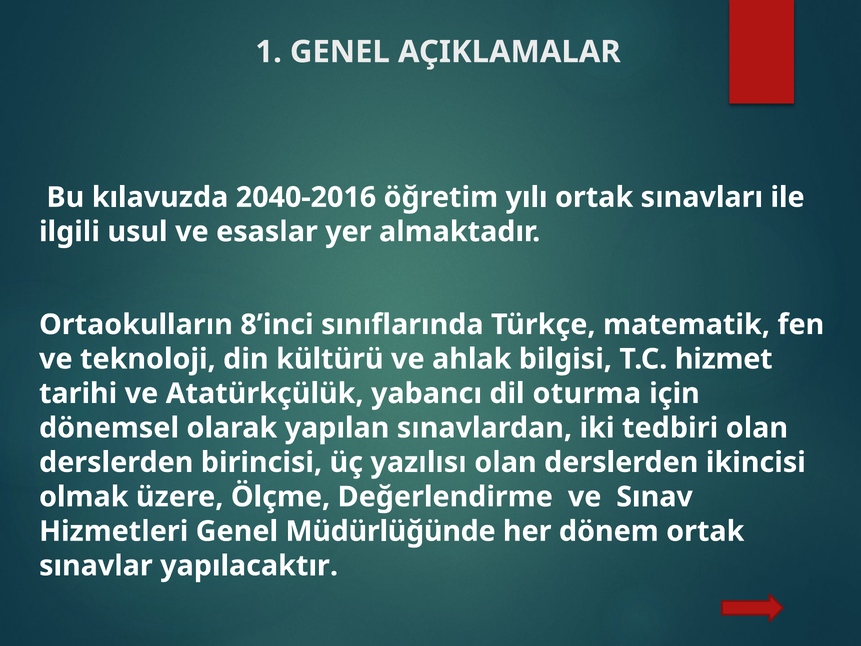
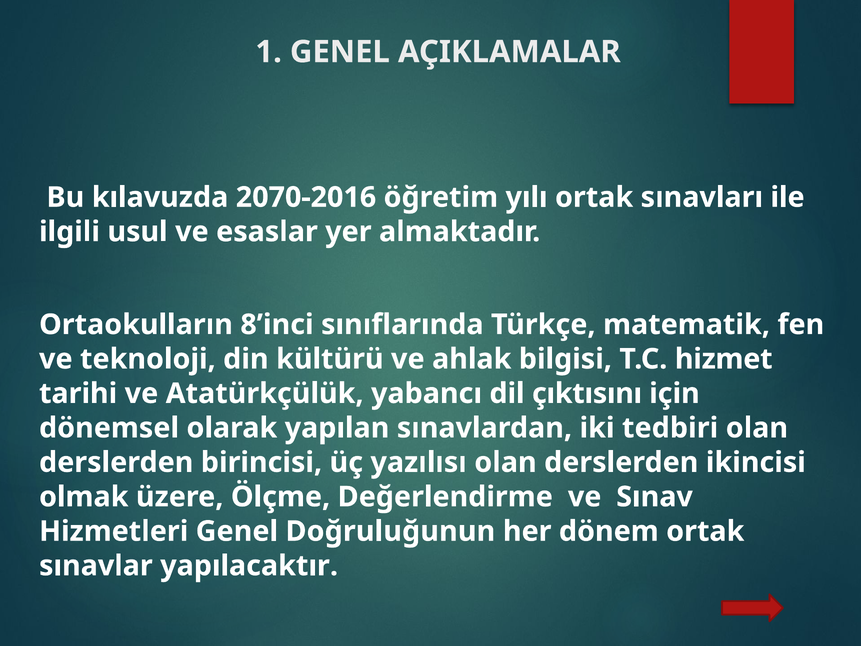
2040-2016: 2040-2016 -> 2070-2016
oturma: oturma -> çıktısını
Müdürlüğünde: Müdürlüğünde -> Doğruluğunun
